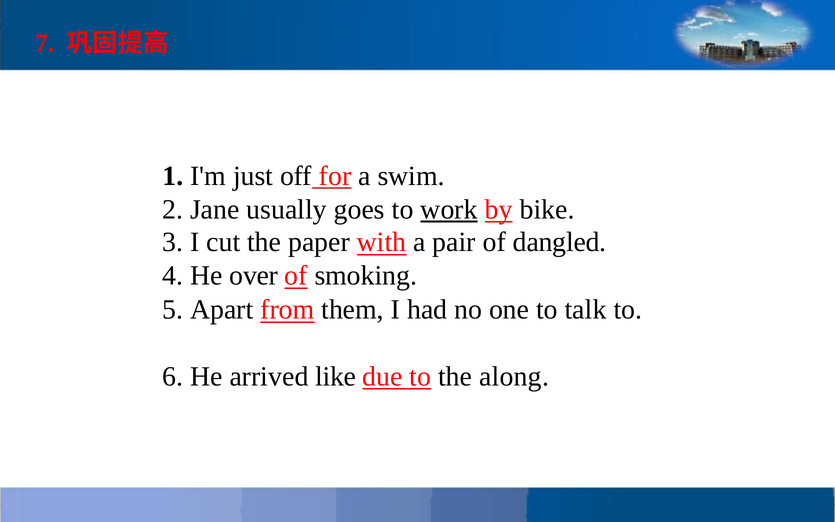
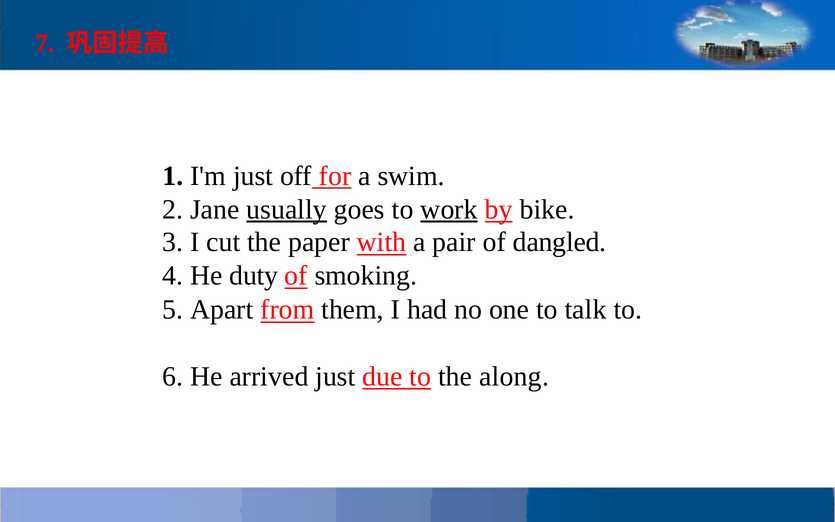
usually underline: none -> present
over: over -> duty
arrived like: like -> just
